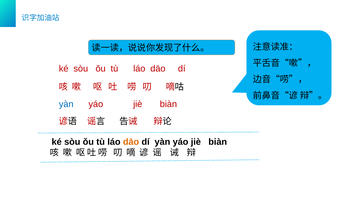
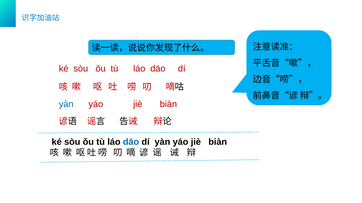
dāo at (131, 142) colour: orange -> blue
